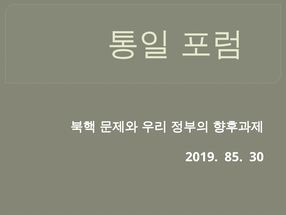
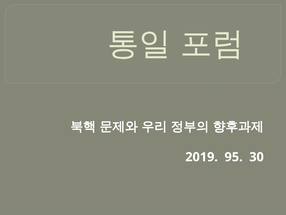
85: 85 -> 95
